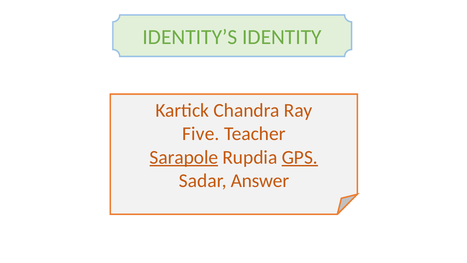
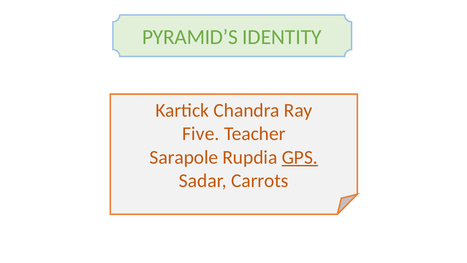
IDENTITY’S: IDENTITY’S -> PYRAMID’S
Sarapole underline: present -> none
Answer: Answer -> Carrots
